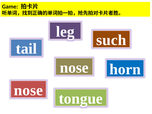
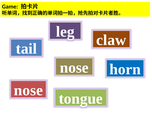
such: such -> claw
